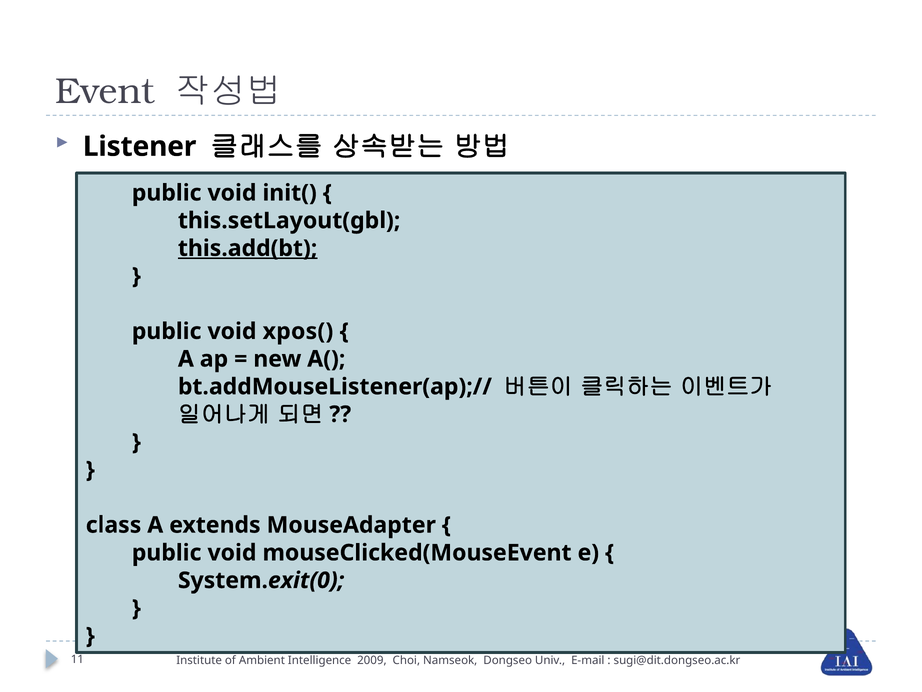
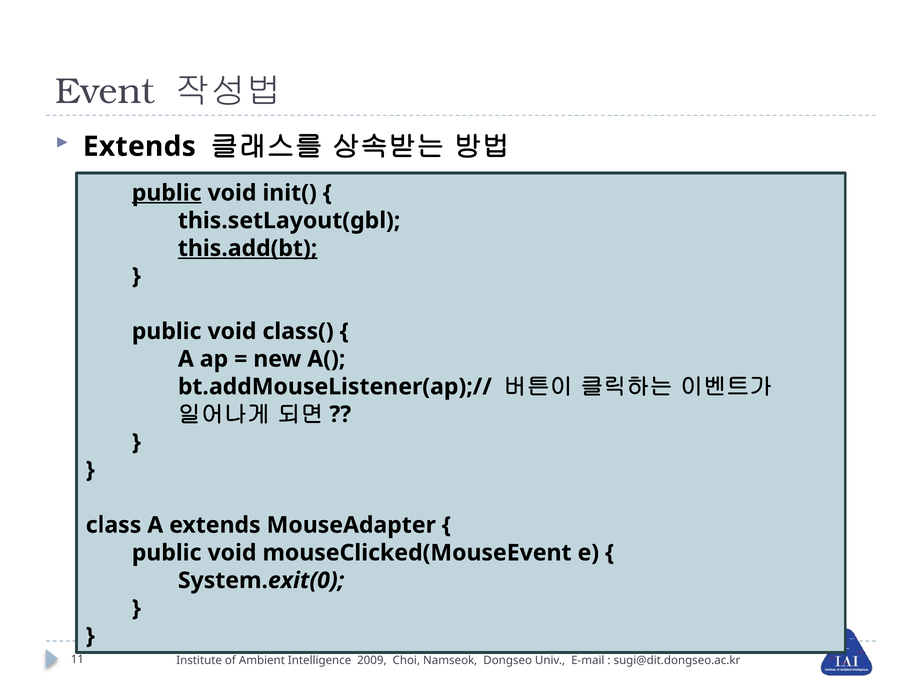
Listener at (140, 146): Listener -> Extends
public at (167, 193) underline: none -> present
xpos(: xpos( -> class(
